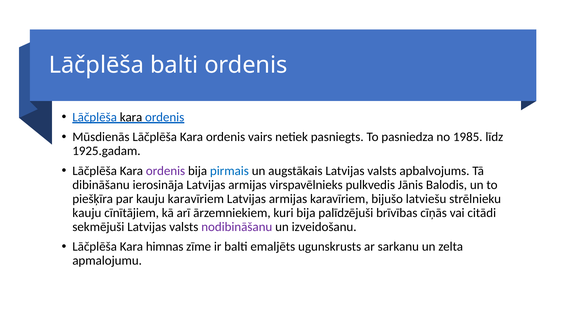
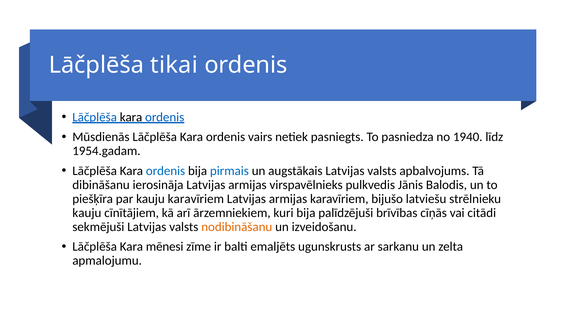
Lāčplēša balti: balti -> tikai
1985: 1985 -> 1940
1925.gadam: 1925.gadam -> 1954.gadam
ordenis at (166, 171) colour: purple -> blue
nodibināšanu colour: purple -> orange
himnas: himnas -> mēnesi
